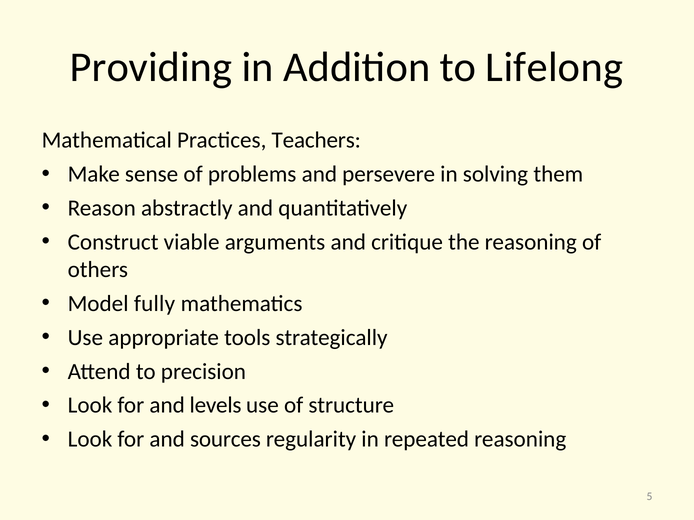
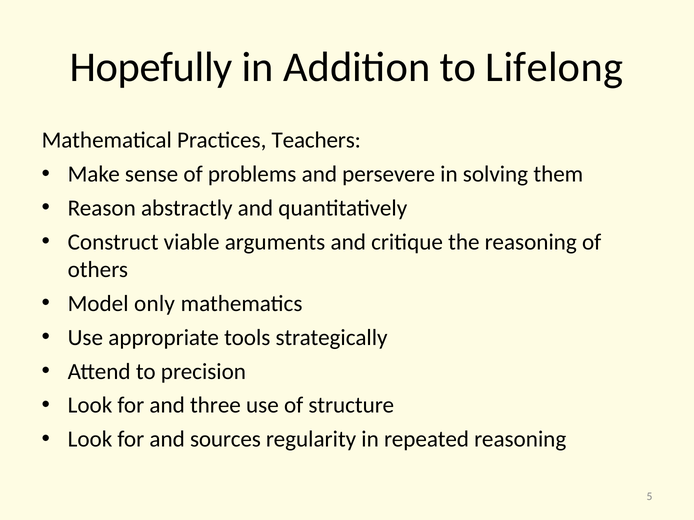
Providing: Providing -> Hopefully
fully: fully -> only
levels: levels -> three
